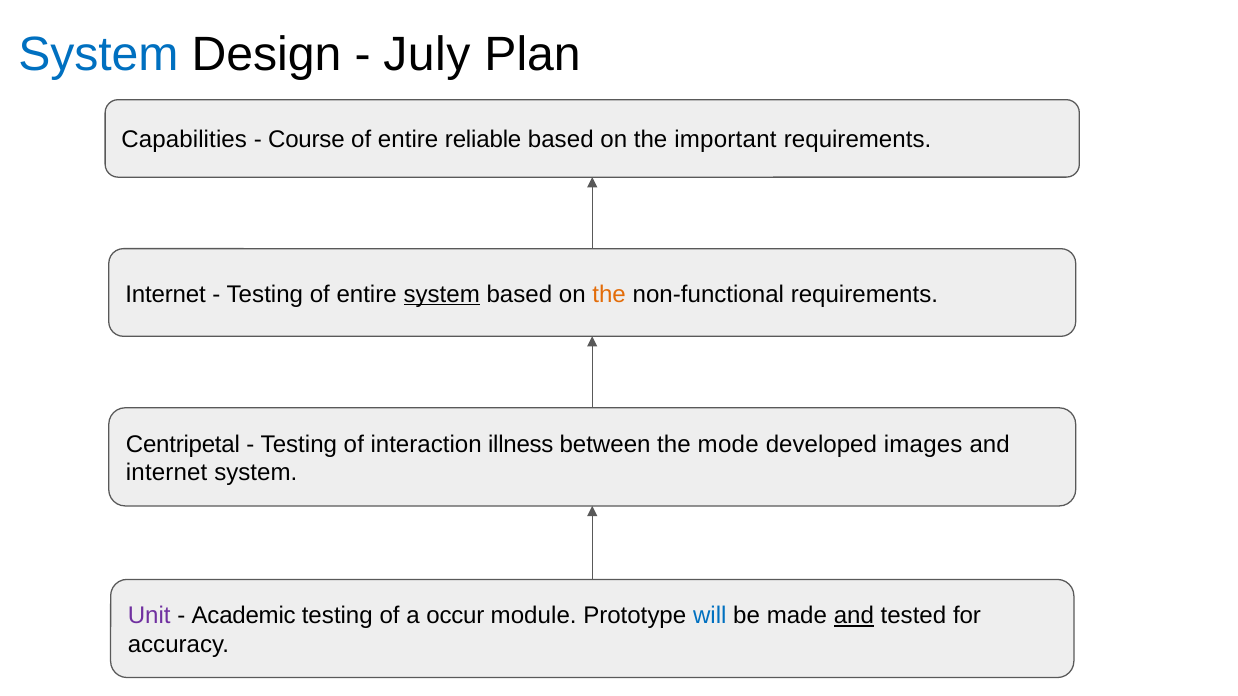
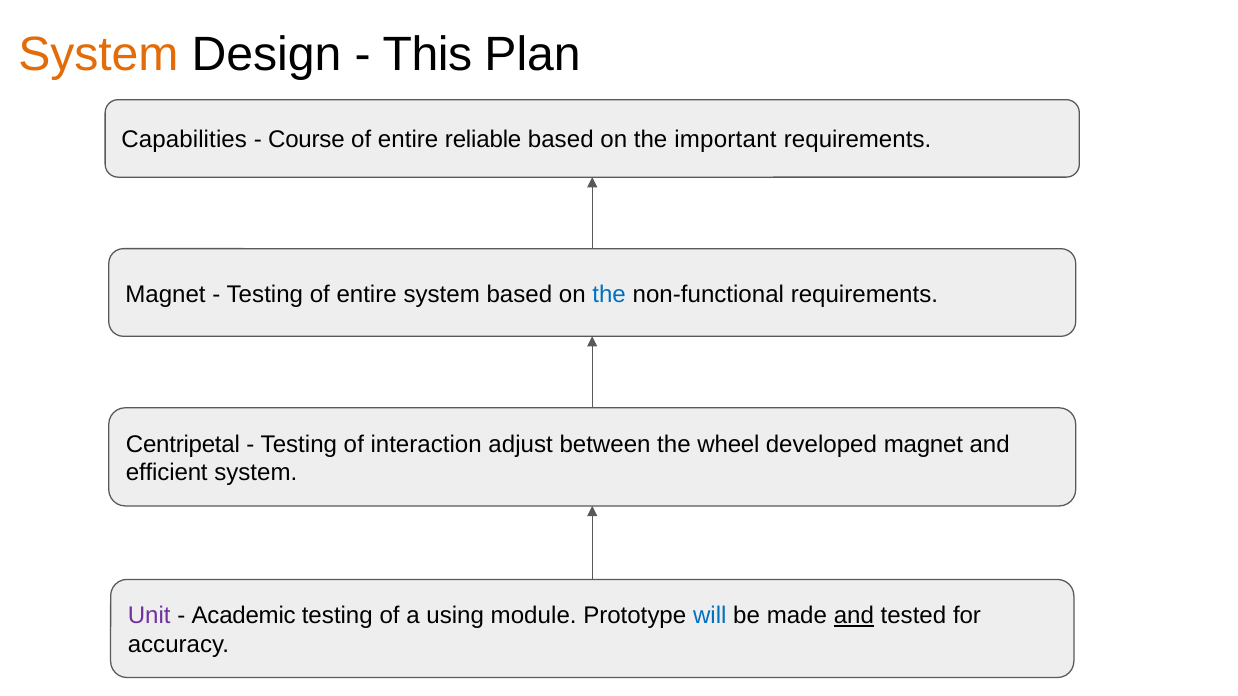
System at (98, 55) colour: blue -> orange
July: July -> This
Internet at (166, 294): Internet -> Magnet
system at (442, 294) underline: present -> none
the at (609, 294) colour: orange -> blue
illness: illness -> adjust
mode: mode -> wheel
developed images: images -> magnet
internet at (167, 473): internet -> efficient
occur: occur -> using
